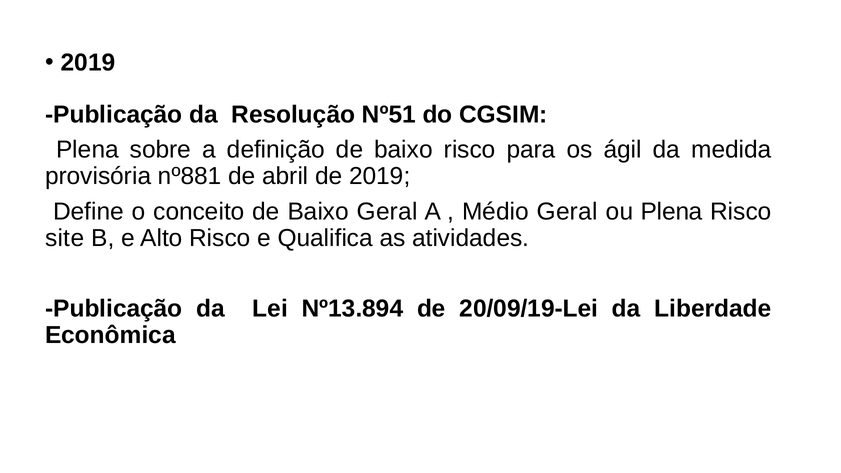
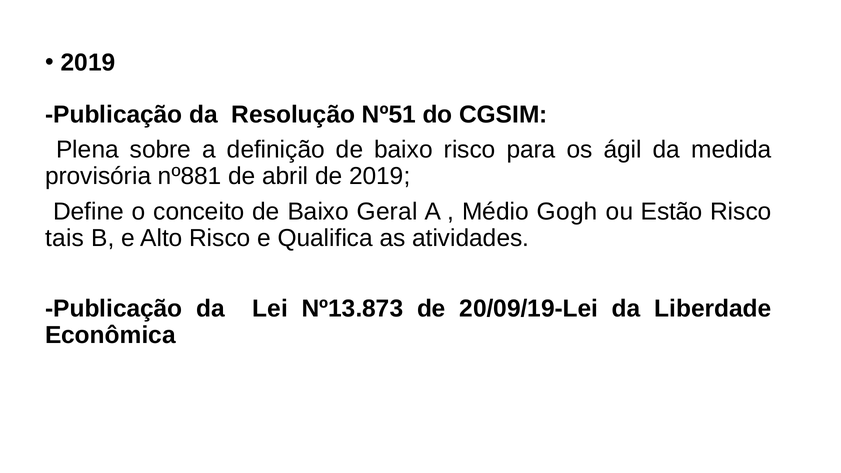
Médio Geral: Geral -> Gogh
ou Plena: Plena -> Estão
site: site -> tais
Nº13.894: Nº13.894 -> Nº13.873
